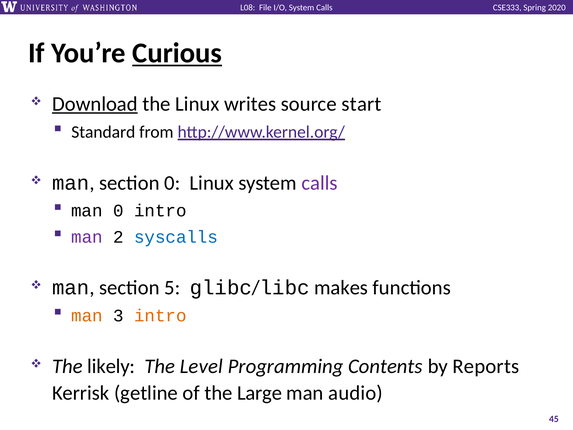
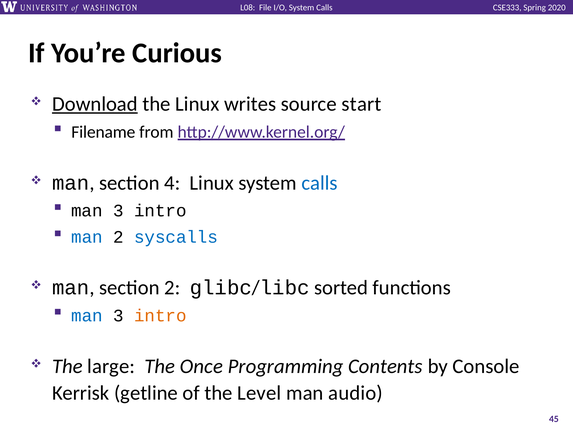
Curious underline: present -> none
Standard: Standard -> Filename
section 0: 0 -> 4
calls at (319, 183) colour: purple -> blue
0 at (118, 211): 0 -> 3
man at (87, 237) colour: purple -> blue
section 5: 5 -> 2
makes: makes -> sorted
man at (87, 315) colour: orange -> blue
likely: likely -> large
Level: Level -> Once
Reports: Reports -> Console
Large: Large -> Level
